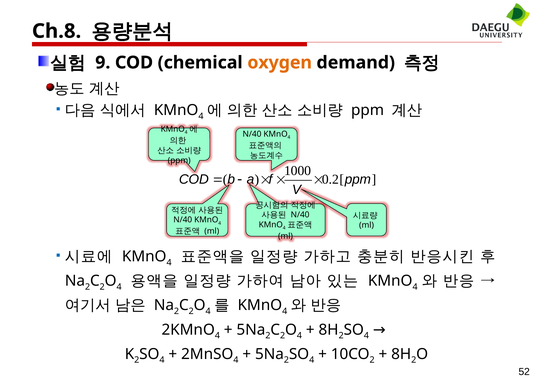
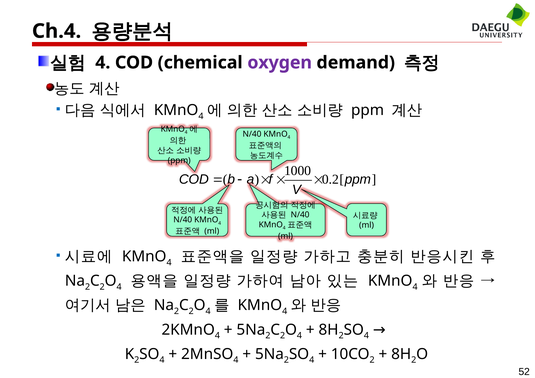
Ch.8: Ch.8 -> Ch.4
9 at (103, 63): 9 -> 4
oxygen colour: orange -> purple
